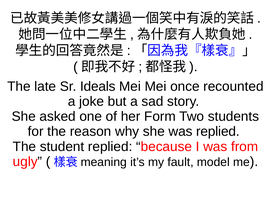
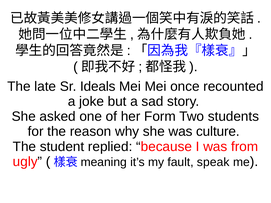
was replied: replied -> culture
model: model -> speak
